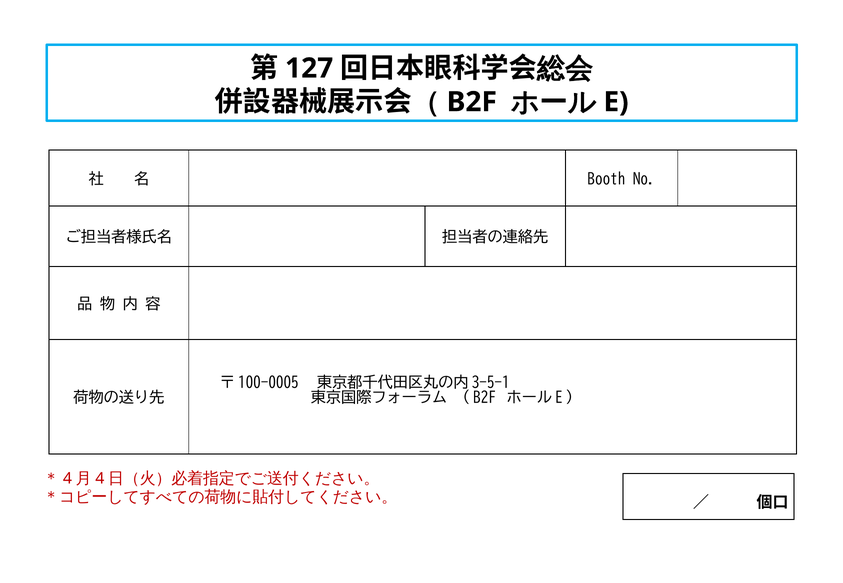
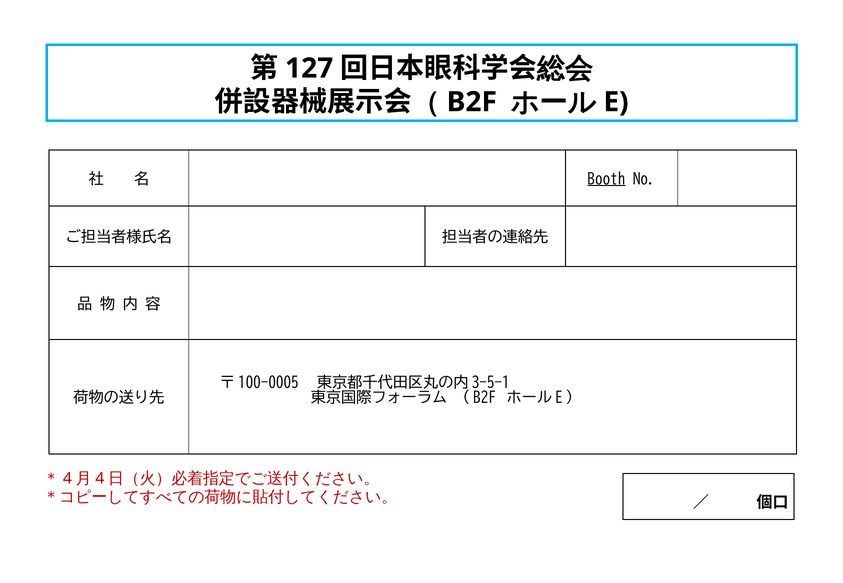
Booth underline: none -> present
